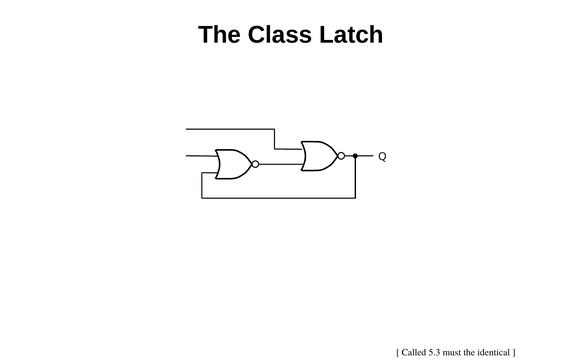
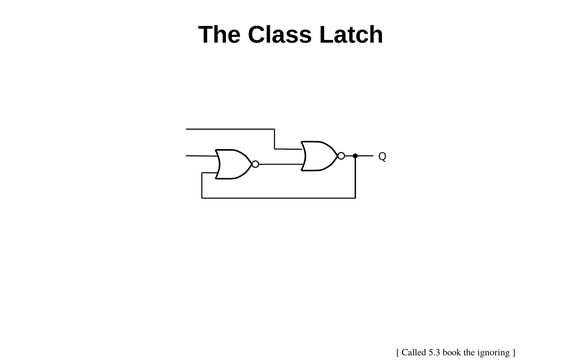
must: must -> book
identical: identical -> ignoring
